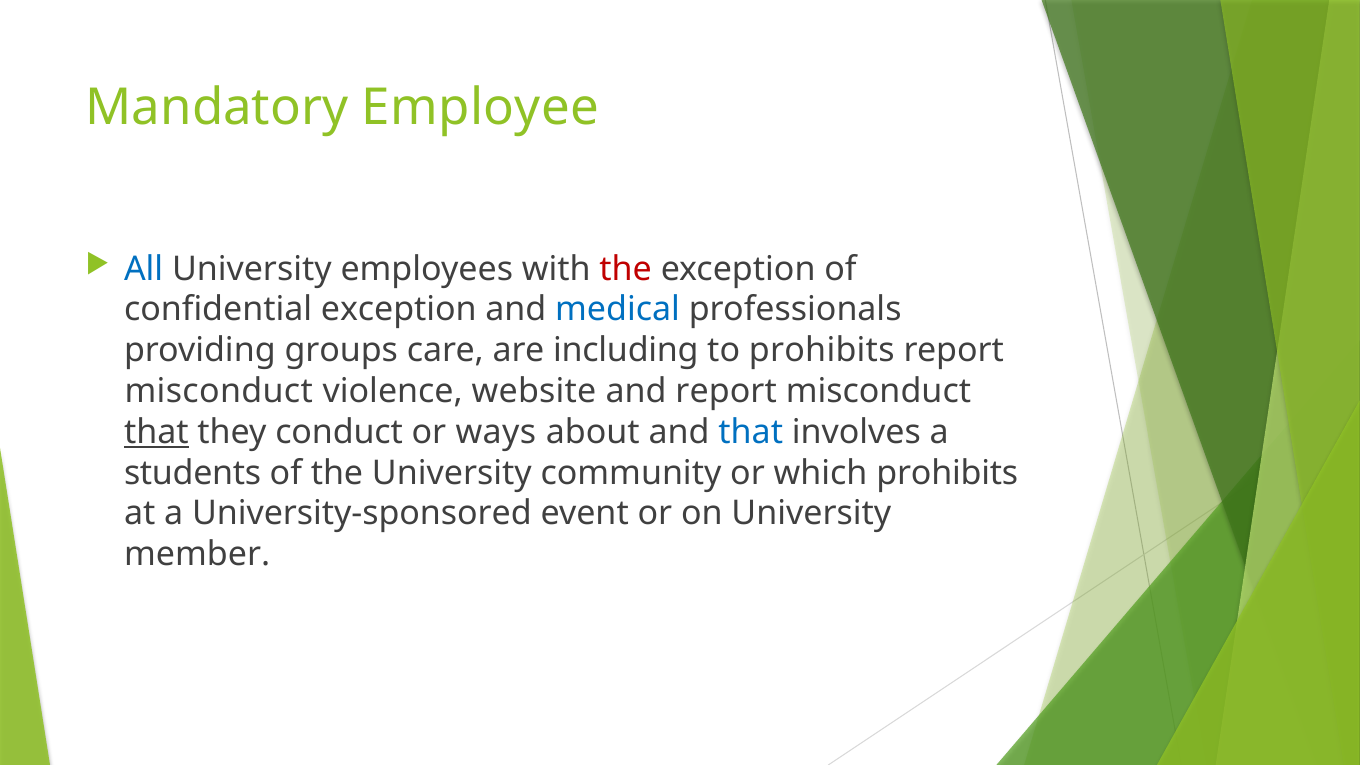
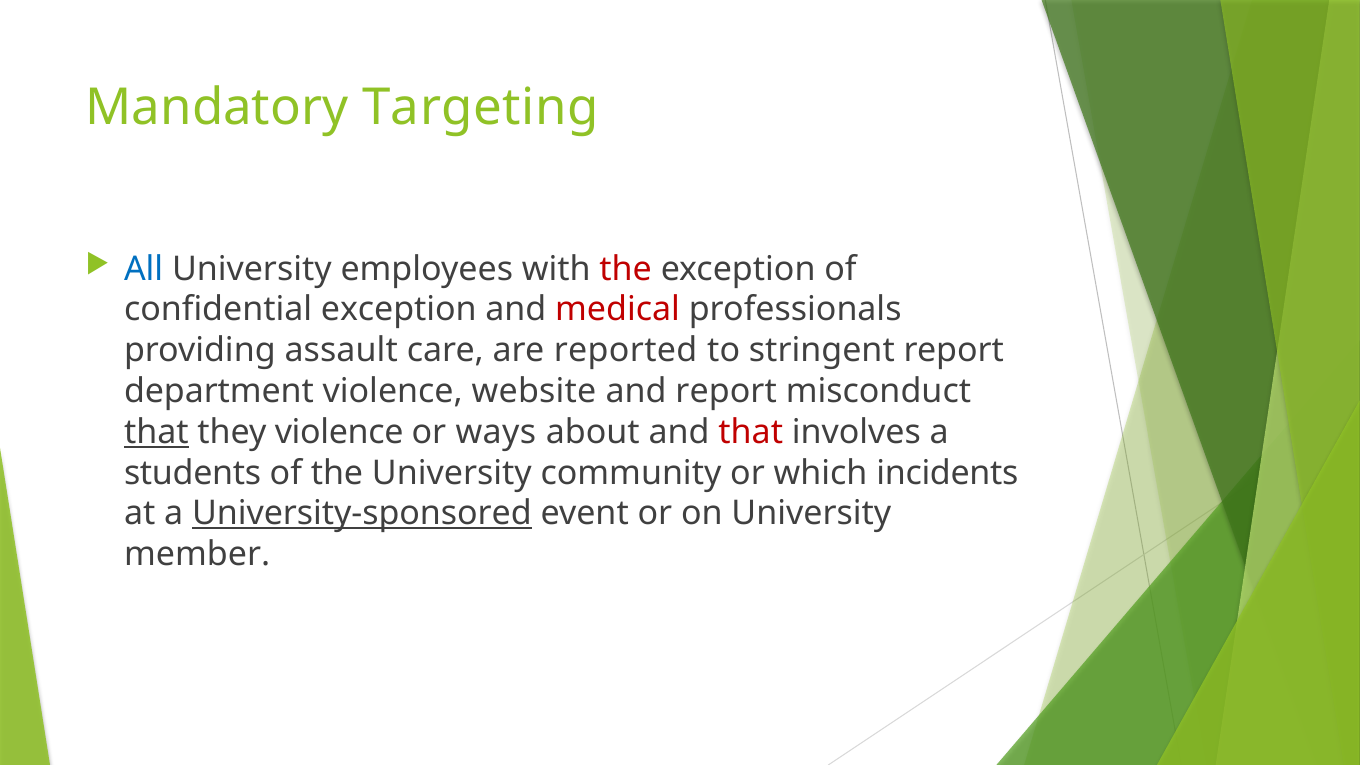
Employee: Employee -> Targeting
medical colour: blue -> red
groups: groups -> assault
including: including -> reported
to prohibits: prohibits -> stringent
misconduct at (219, 391): misconduct -> department
they conduct: conduct -> violence
that at (751, 432) colour: blue -> red
which prohibits: prohibits -> incidents
University-sponsored underline: none -> present
